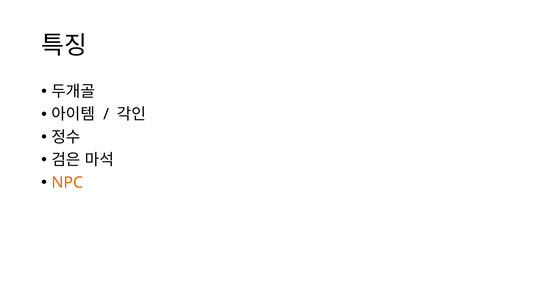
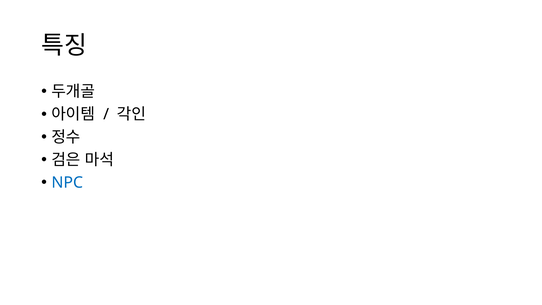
NPC colour: orange -> blue
